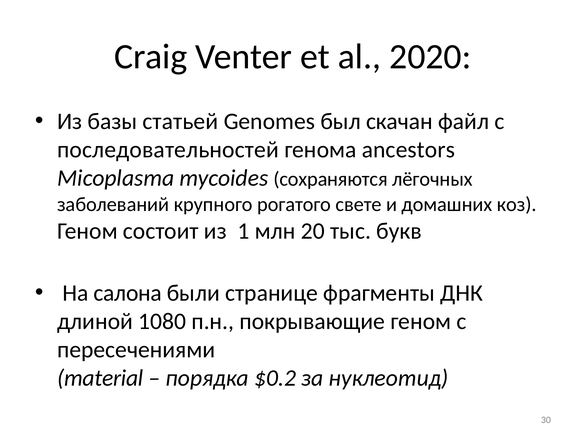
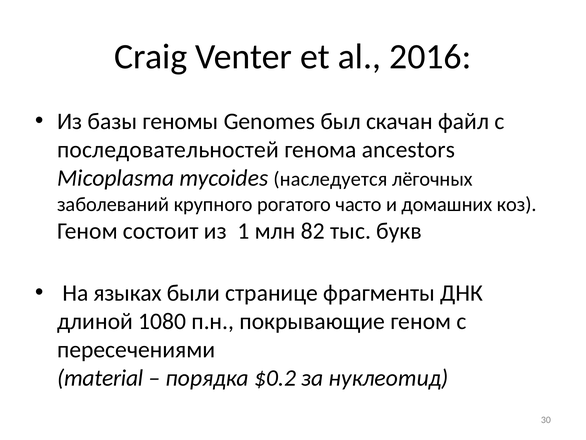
2020: 2020 -> 2016
статьей: статьей -> геномы
сохраняются: сохраняются -> наследуется
свете: свете -> часто
20: 20 -> 82
салона: салона -> языках
